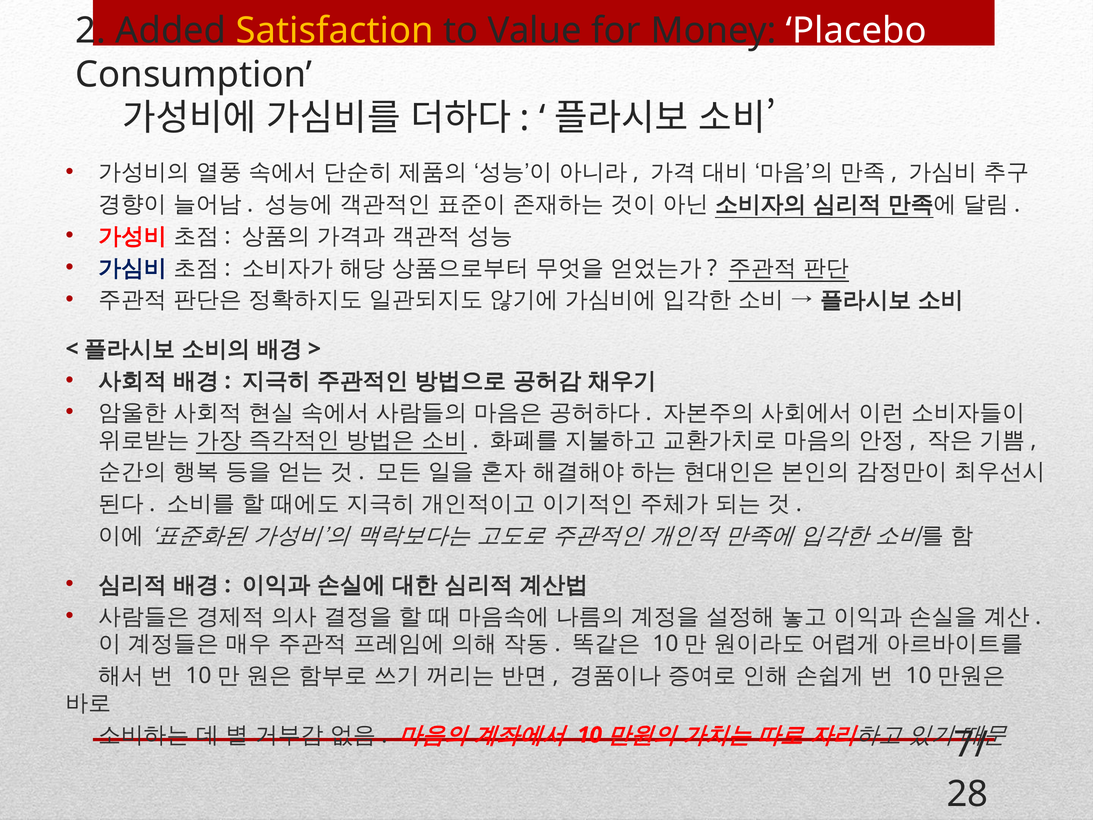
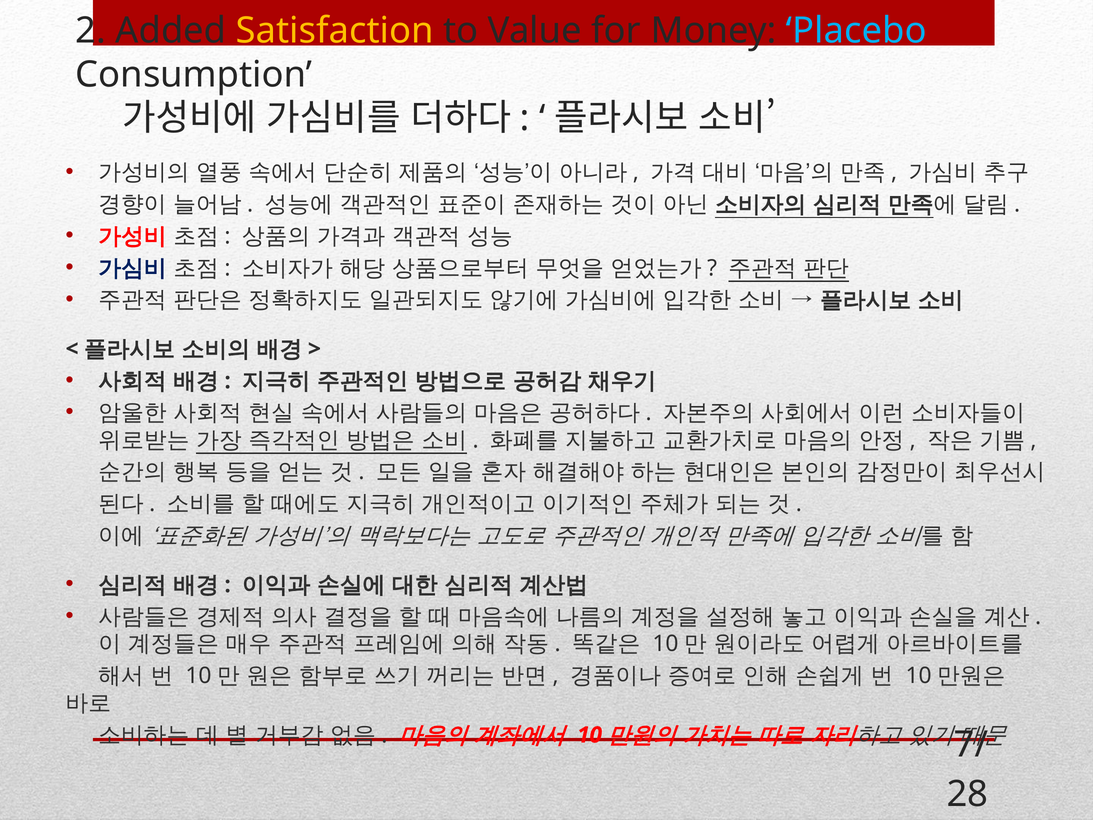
Placebo colour: white -> light blue
